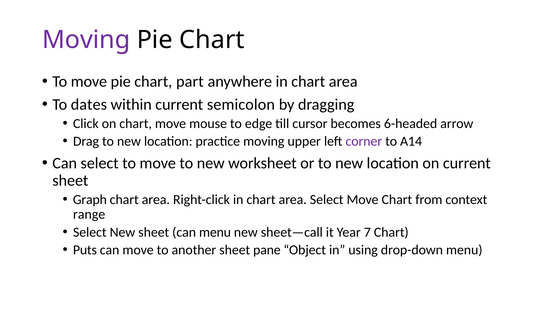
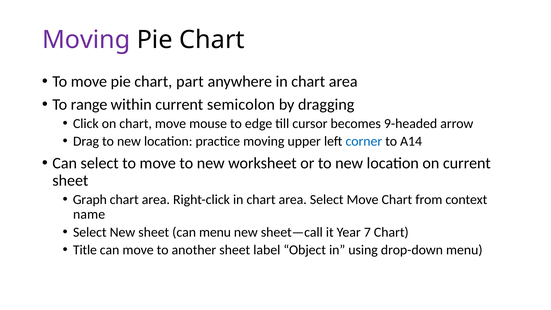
dates: dates -> range
6-headed: 6-headed -> 9-headed
corner colour: purple -> blue
range: range -> name
Puts: Puts -> Title
pane: pane -> label
